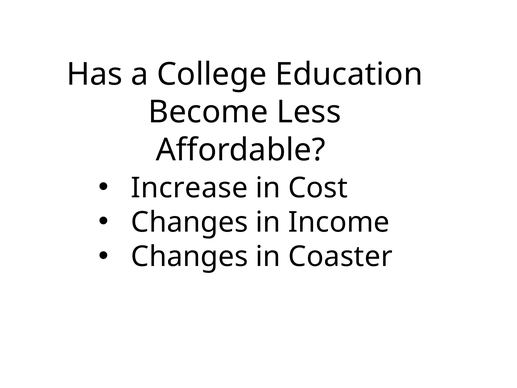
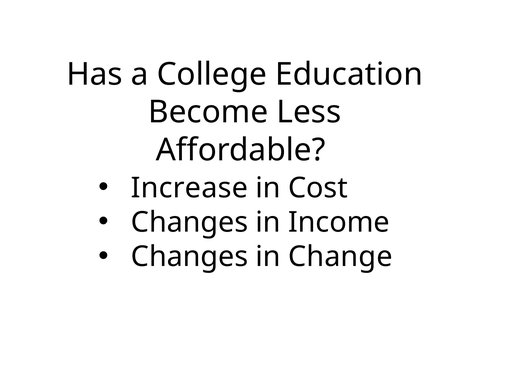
Coaster: Coaster -> Change
